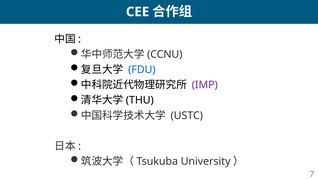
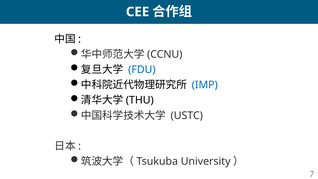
IMP colour: purple -> blue
